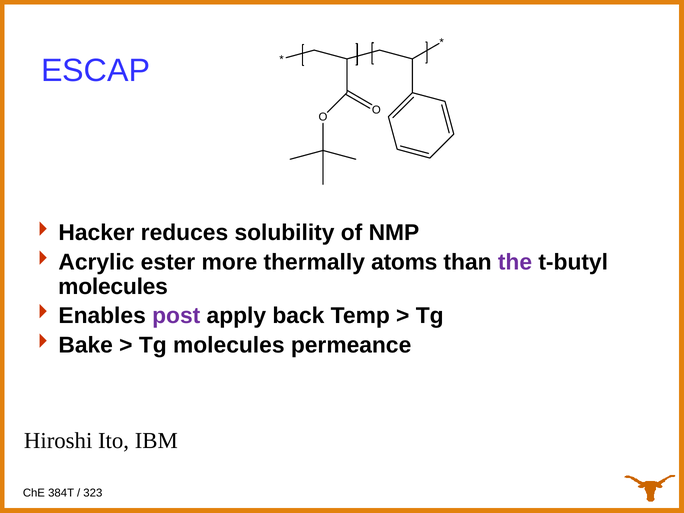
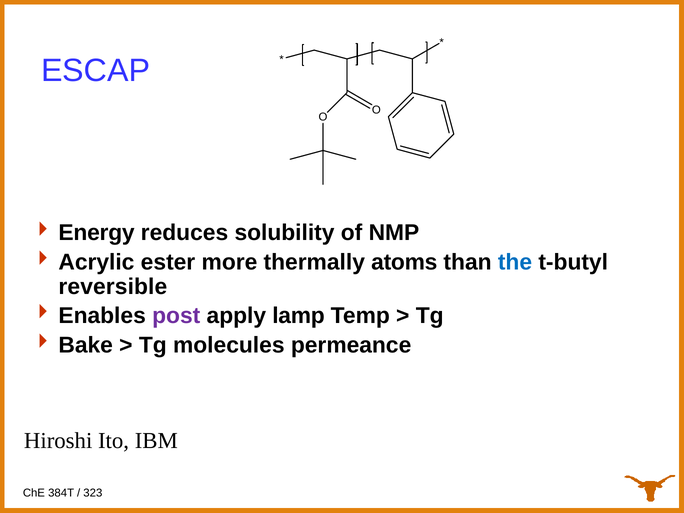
Hacker: Hacker -> Energy
the colour: purple -> blue
molecules at (113, 287): molecules -> reversible
back: back -> lamp
